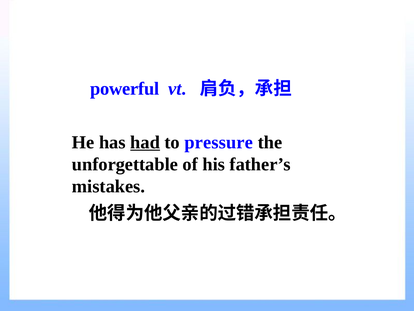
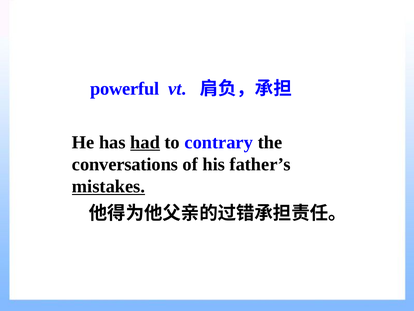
pressure: pressure -> contrary
unforgettable: unforgettable -> conversations
mistakes underline: none -> present
